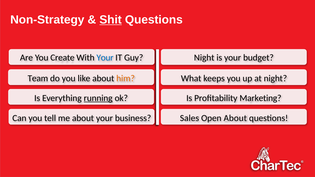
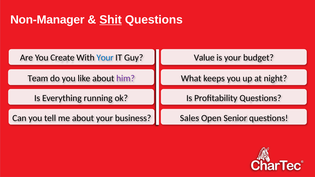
Non-Strategy: Non-Strategy -> Non-Manager
Night at (204, 58): Night -> Value
him colour: orange -> purple
running underline: present -> none
Profitability Marketing: Marketing -> Questions
Open About: About -> Senior
